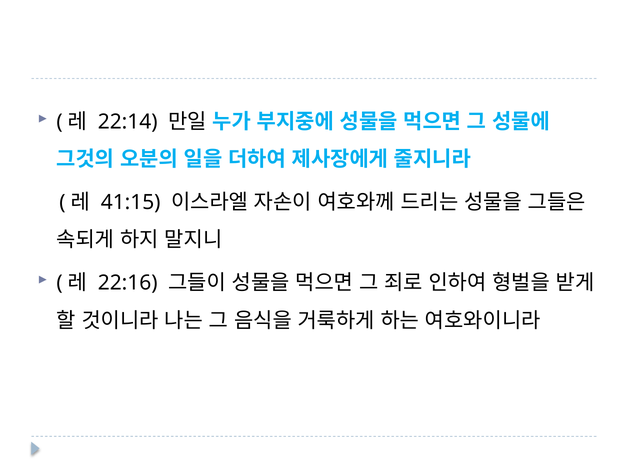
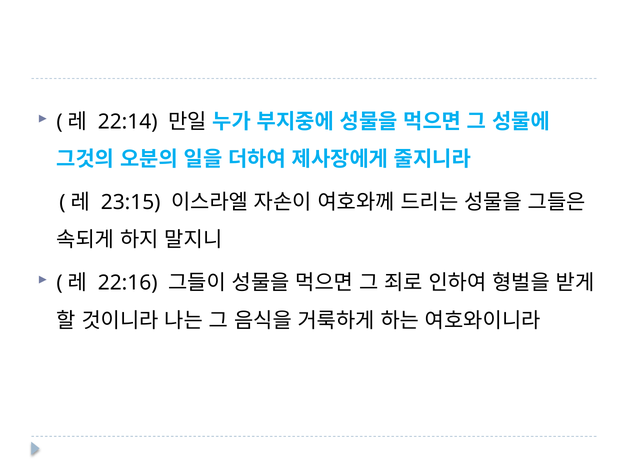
41:15: 41:15 -> 23:15
